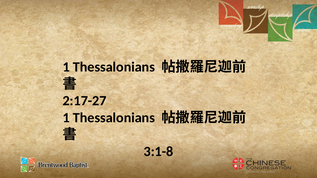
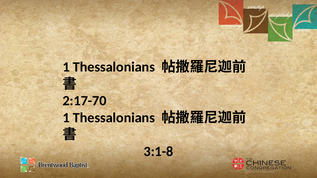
2:17-27: 2:17-27 -> 2:17-70
